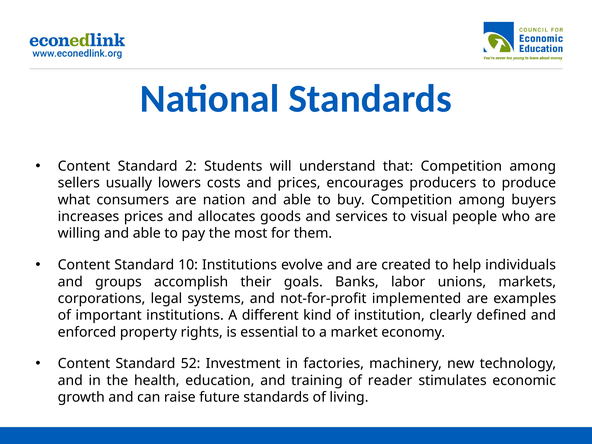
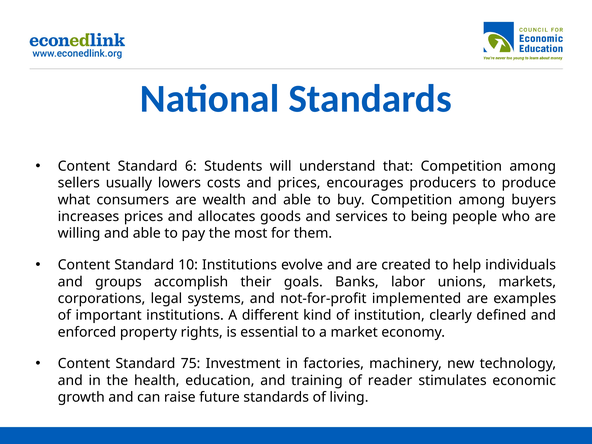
2: 2 -> 6
nation: nation -> wealth
visual: visual -> being
52: 52 -> 75
